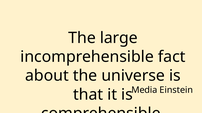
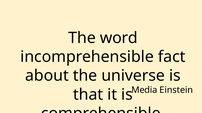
large: large -> word
